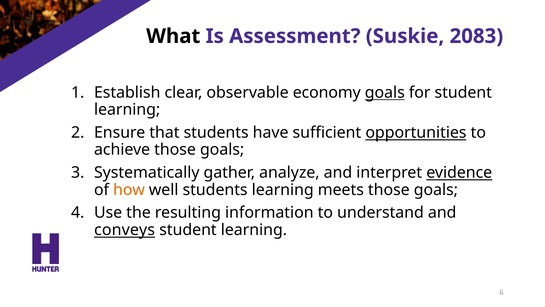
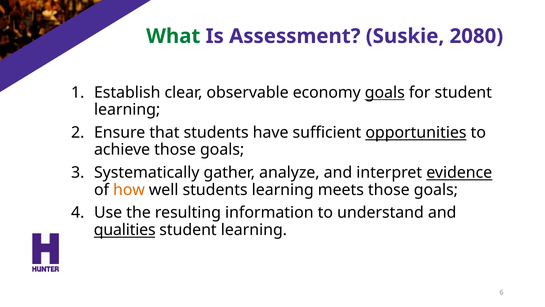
What colour: black -> green
2083: 2083 -> 2080
conveys: conveys -> qualities
